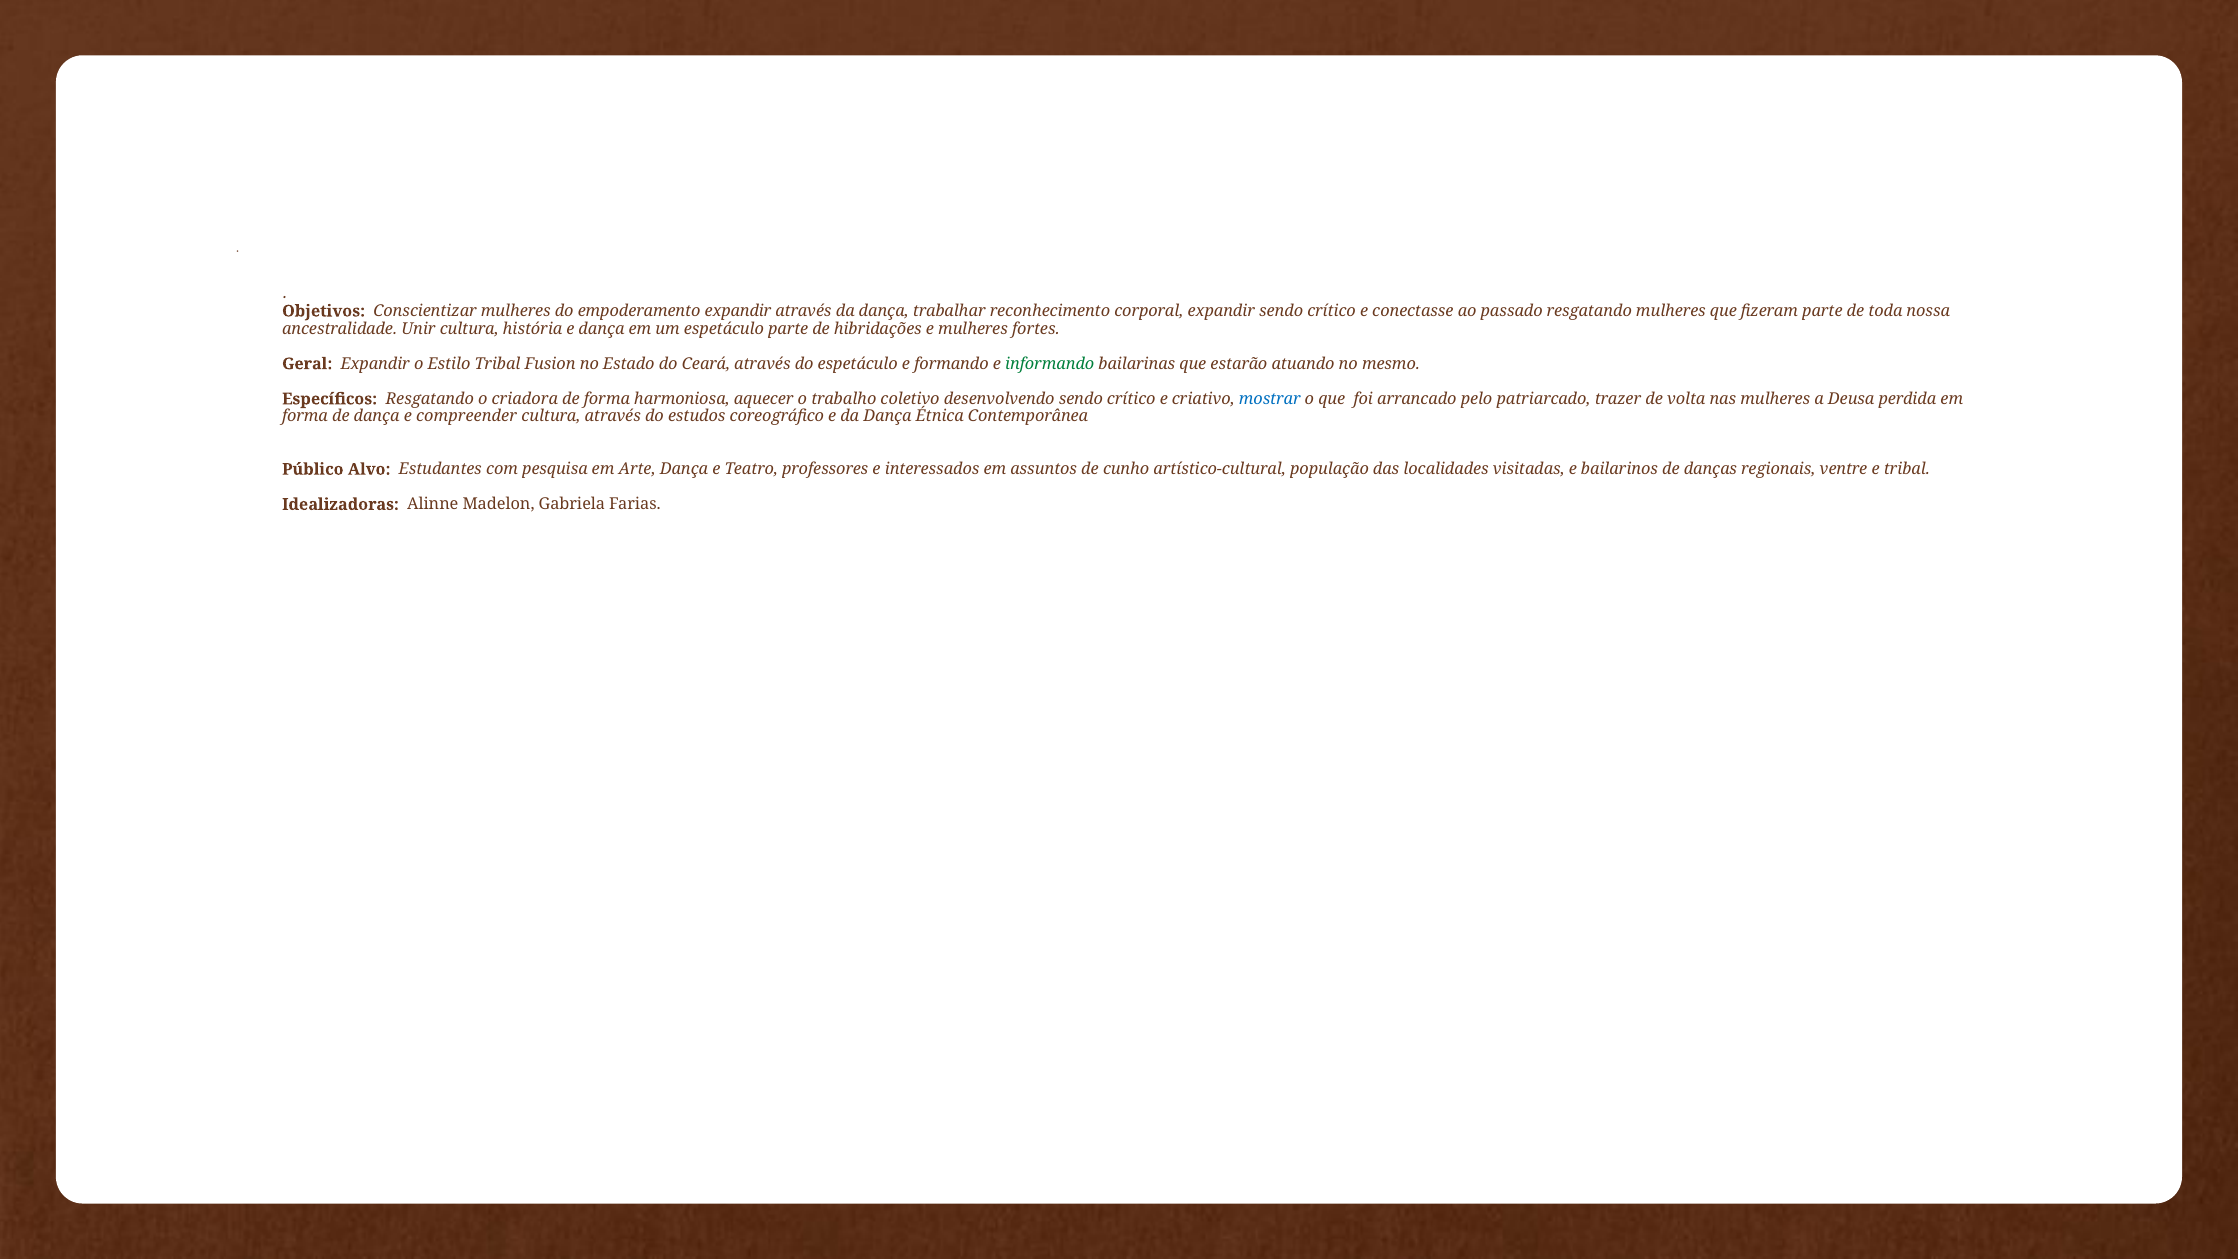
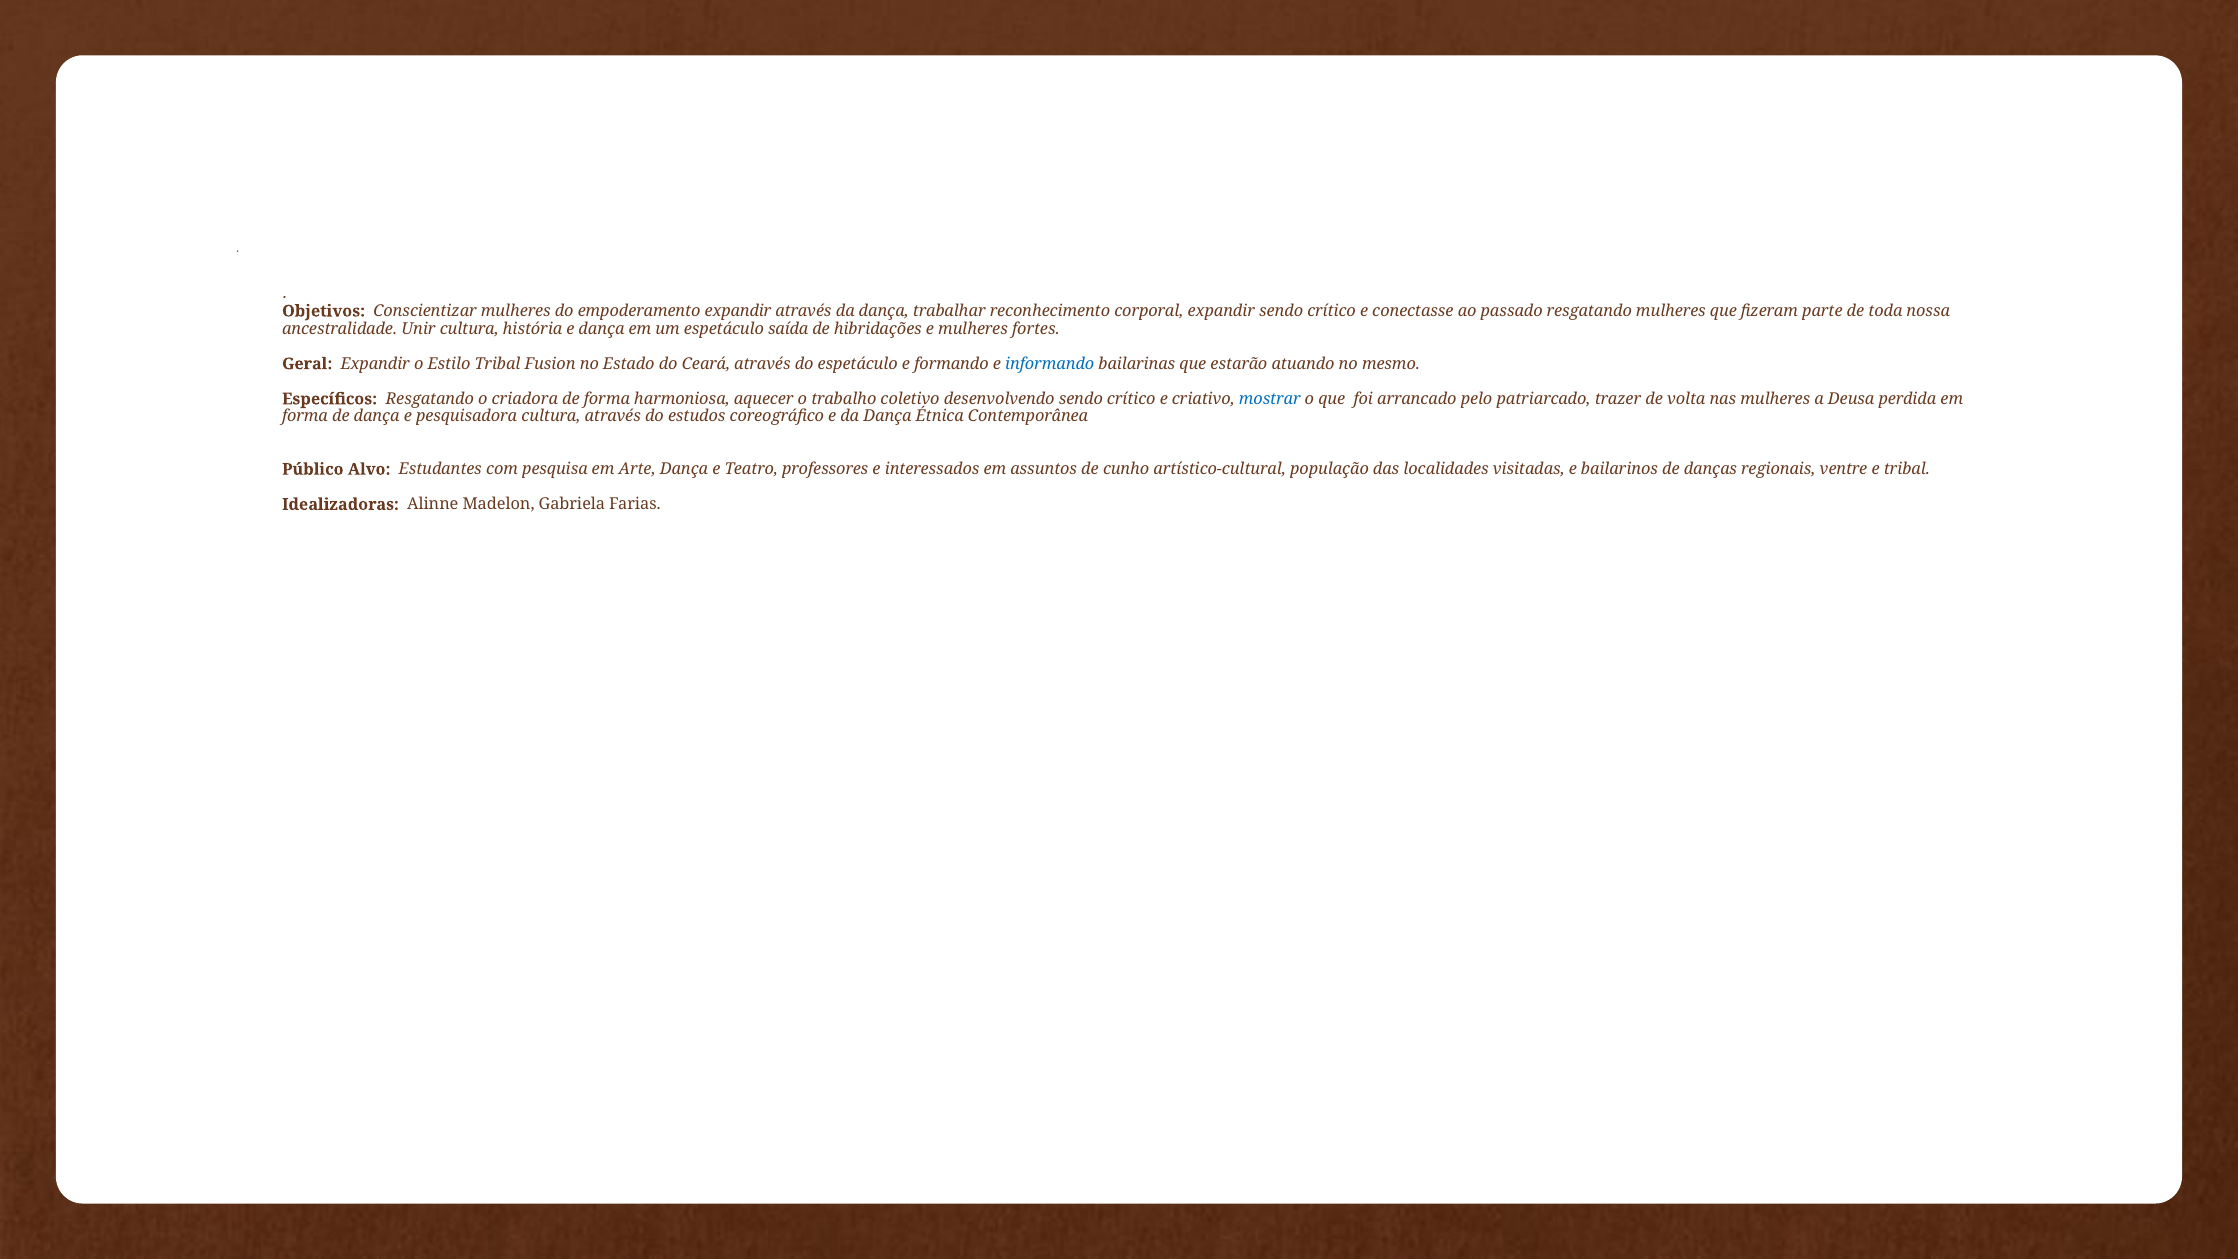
espetáculo parte: parte -> saída
informando colour: green -> blue
compreender: compreender -> pesquisadora
